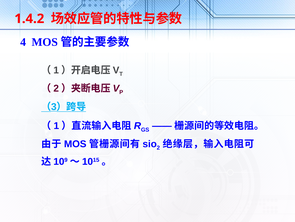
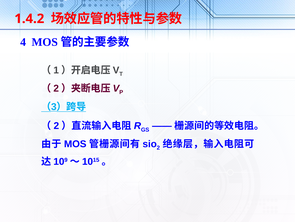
1 at (56, 125): 1 -> 2
